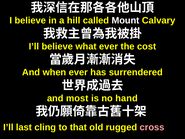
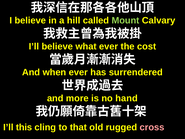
Mount colour: white -> light green
most: most -> more
last: last -> this
